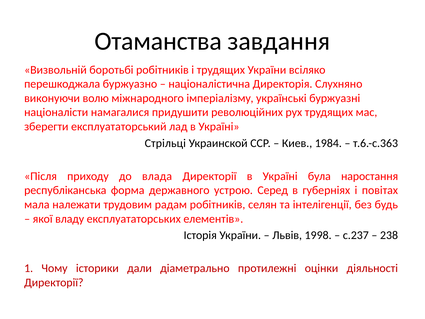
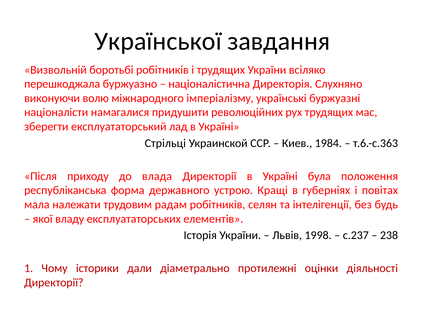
Отаманства: Отаманства -> Української
наростання: наростання -> положення
Серед: Серед -> Кращі
